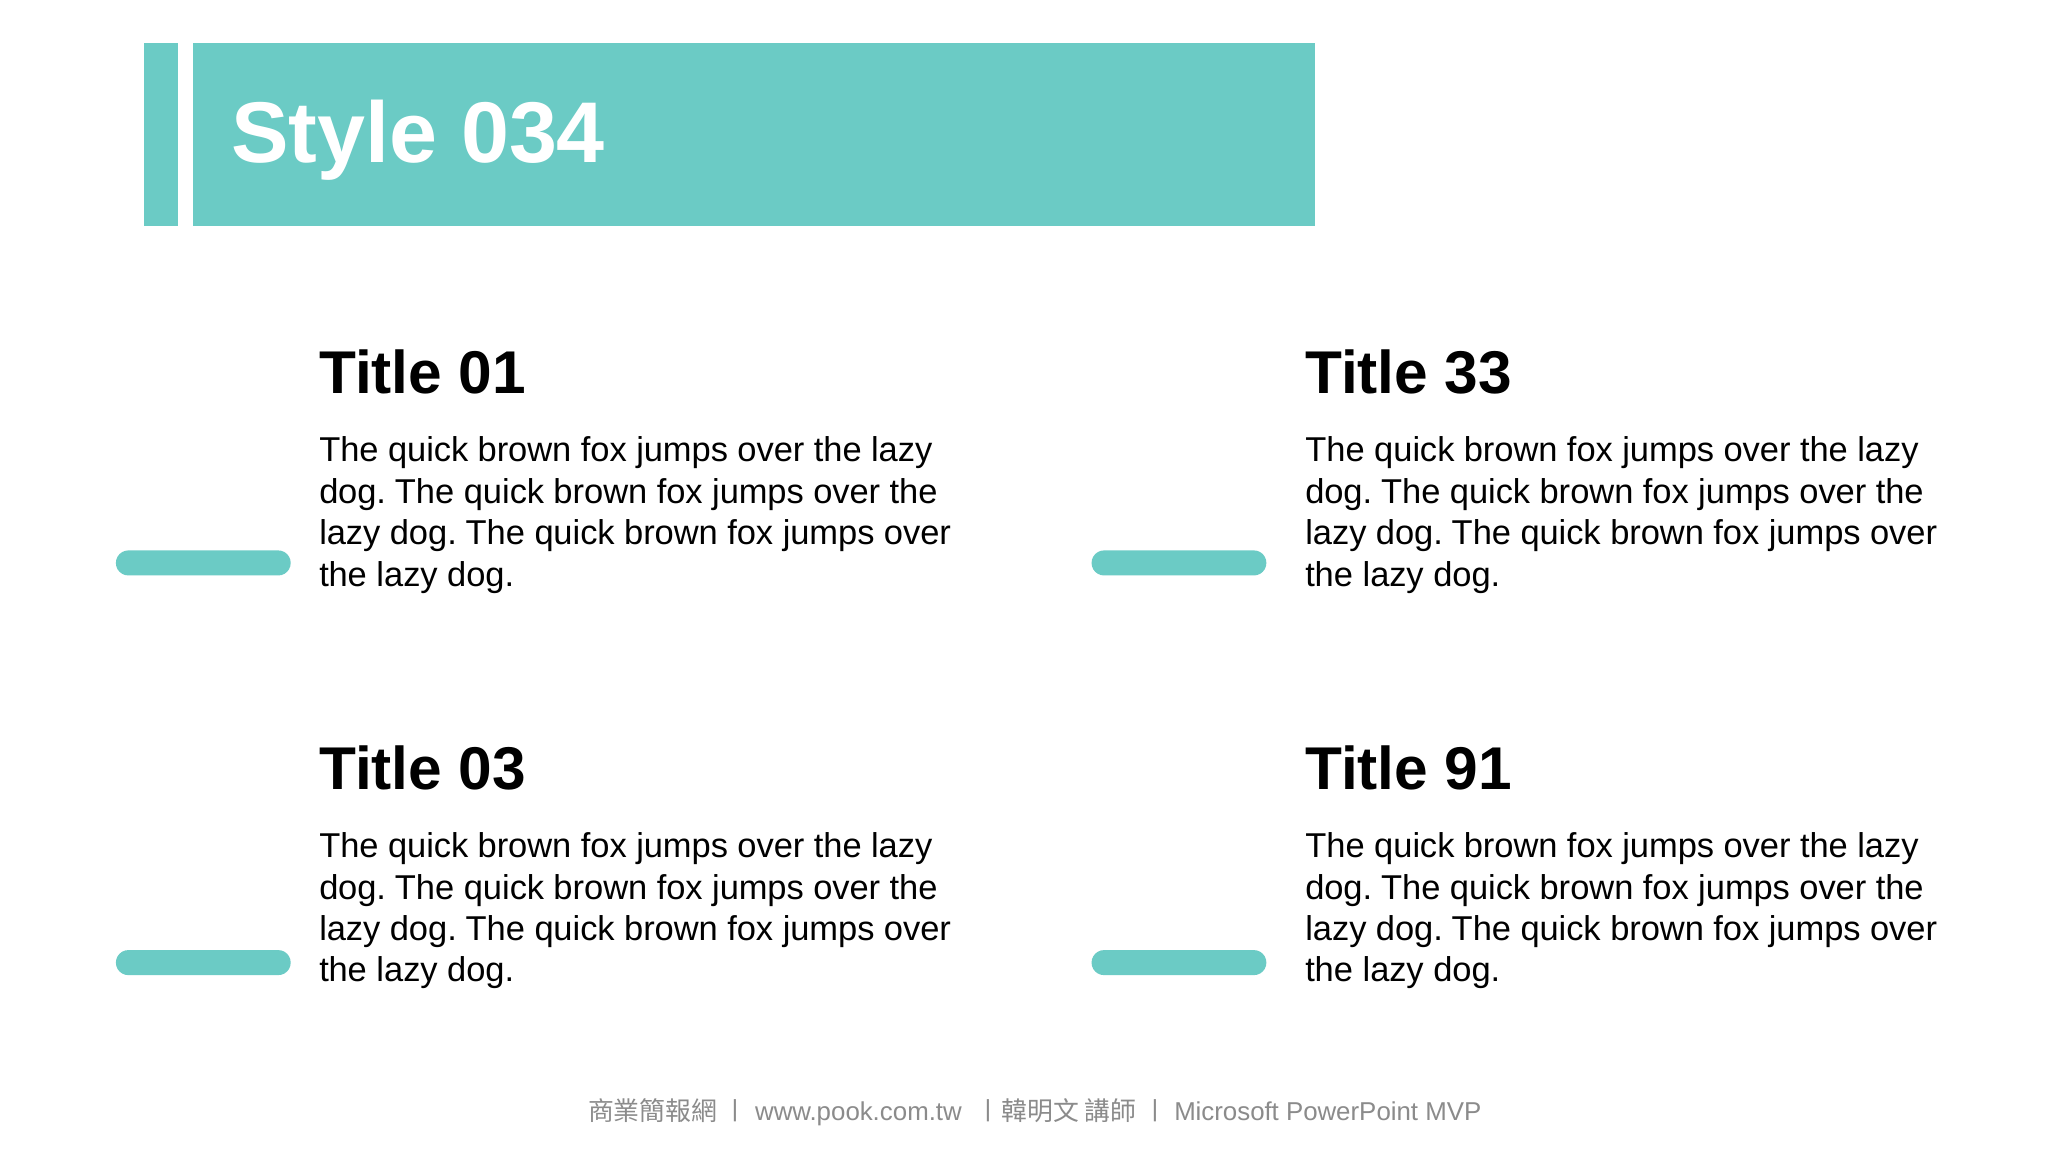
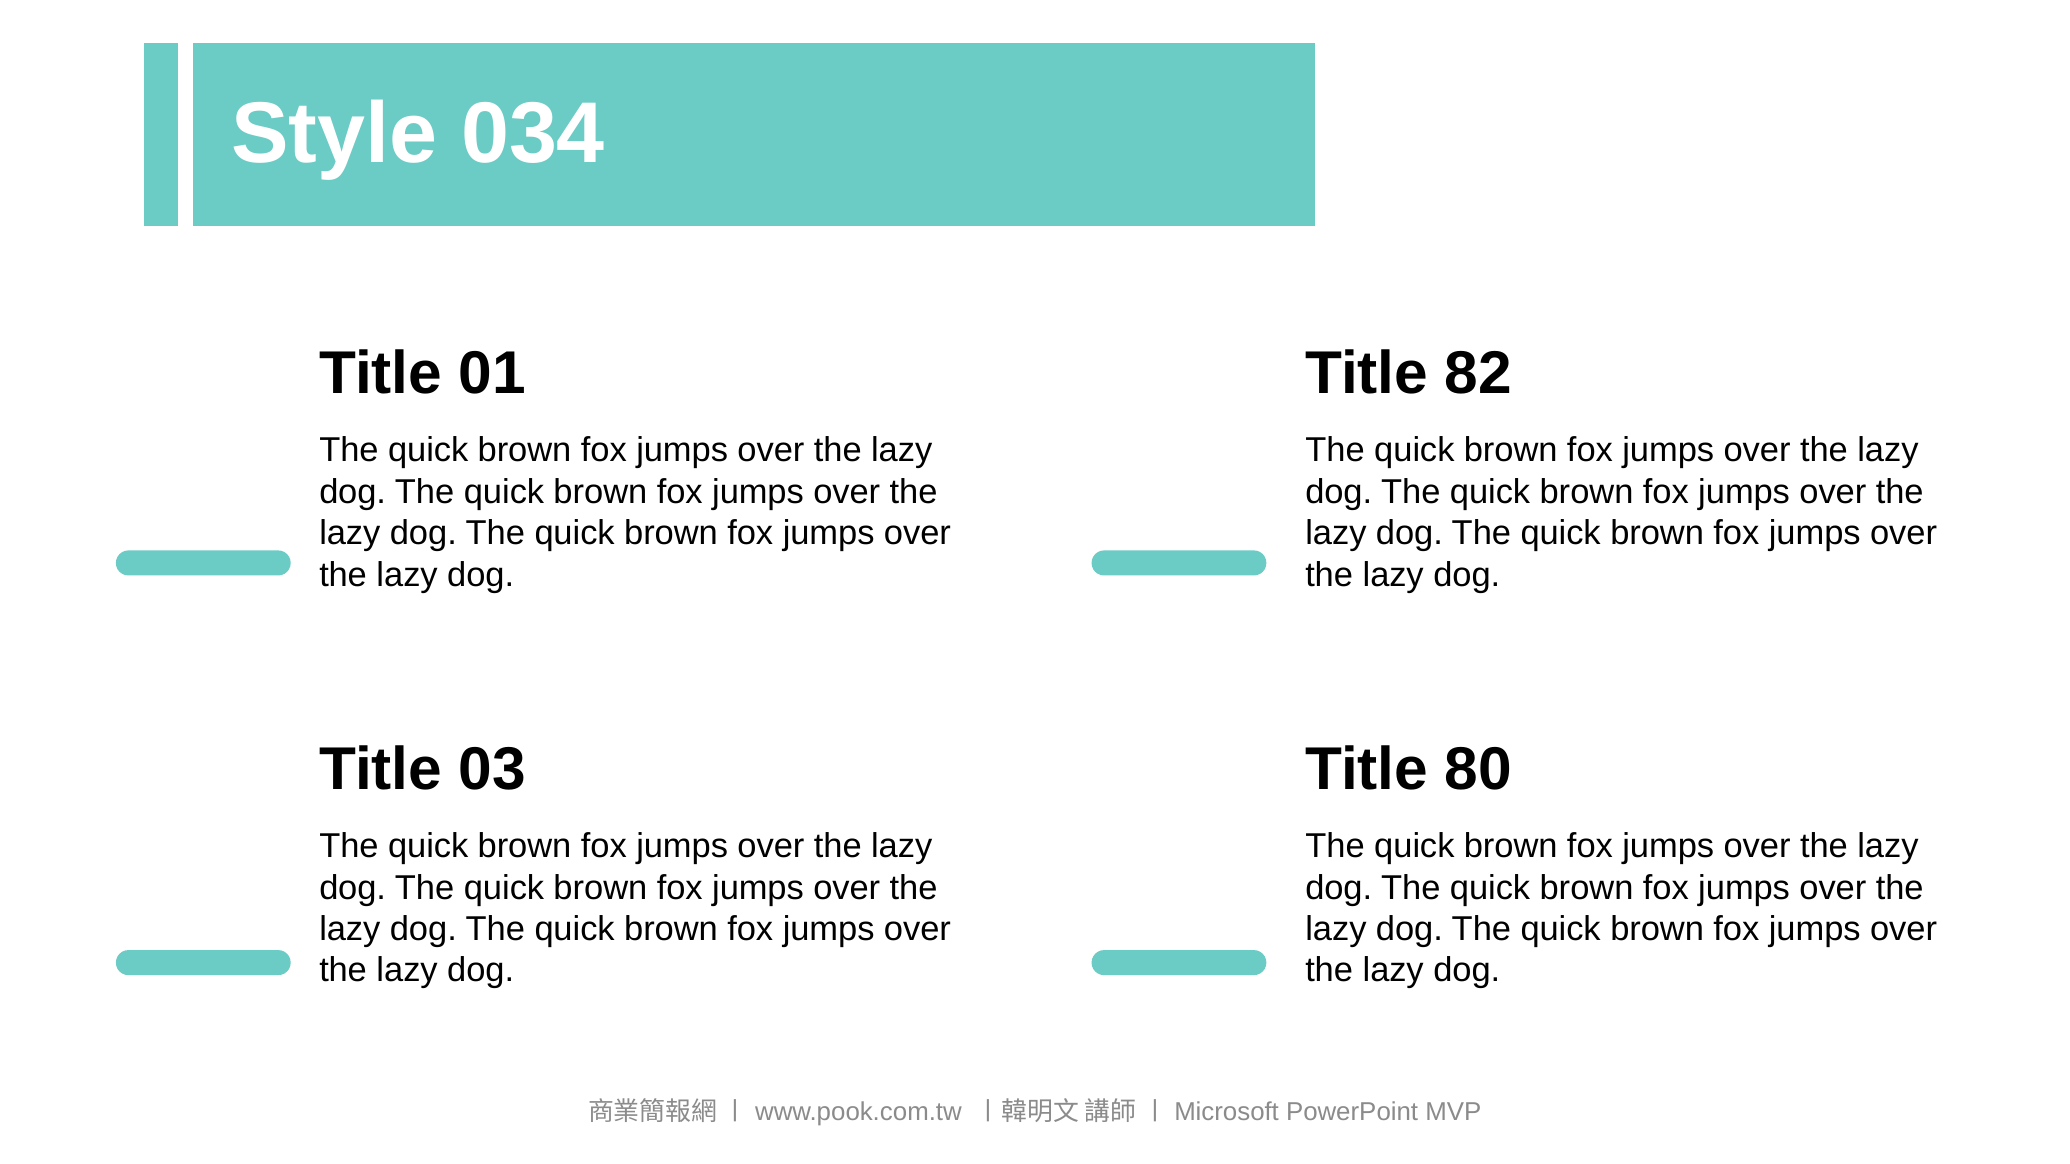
33: 33 -> 82
91: 91 -> 80
